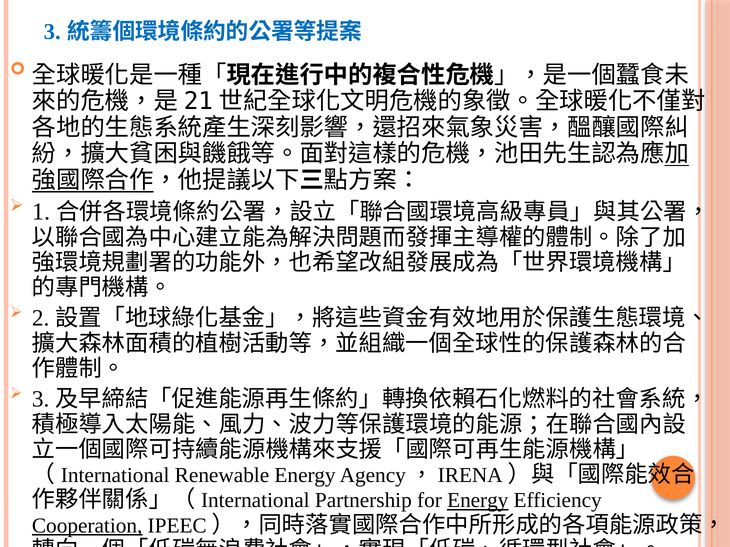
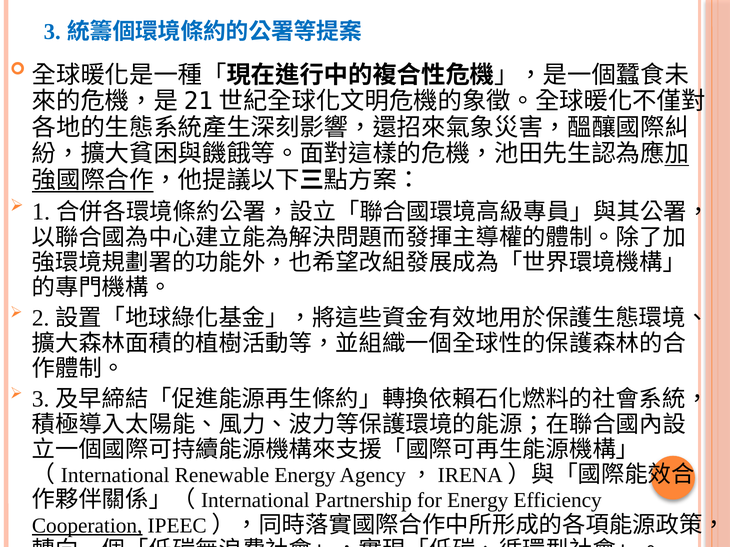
Energy at (478, 501) underline: present -> none
